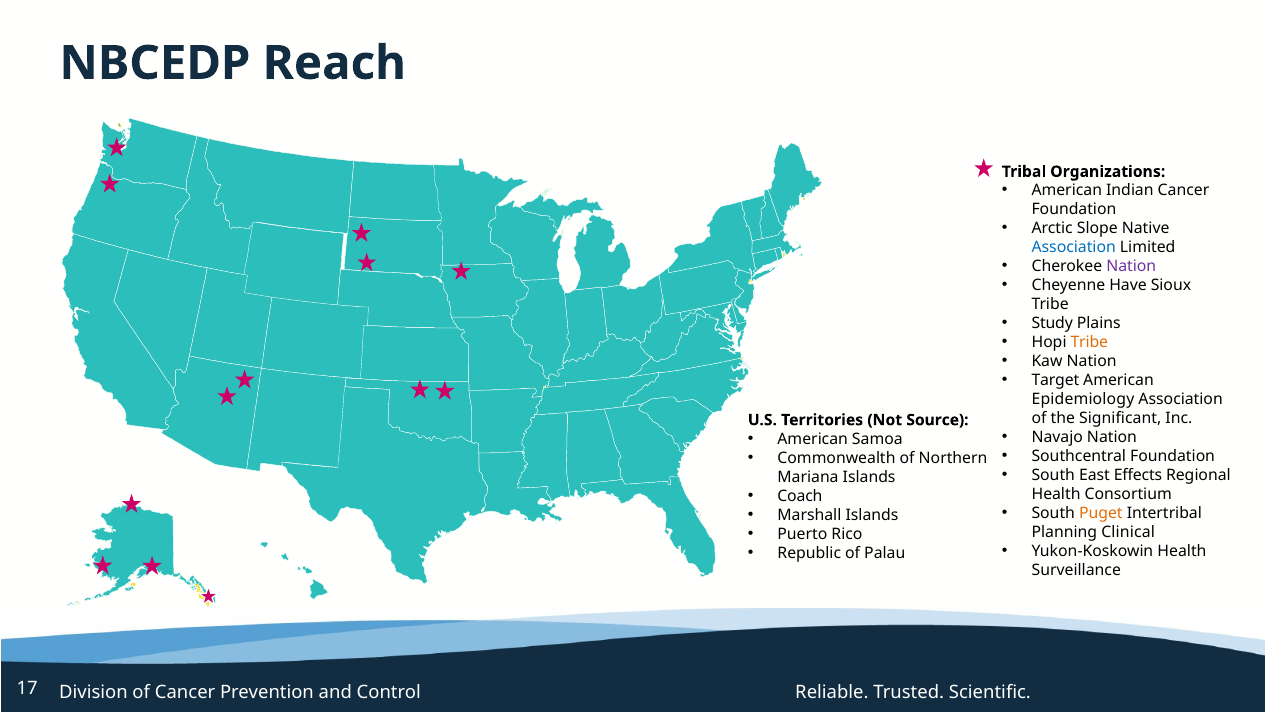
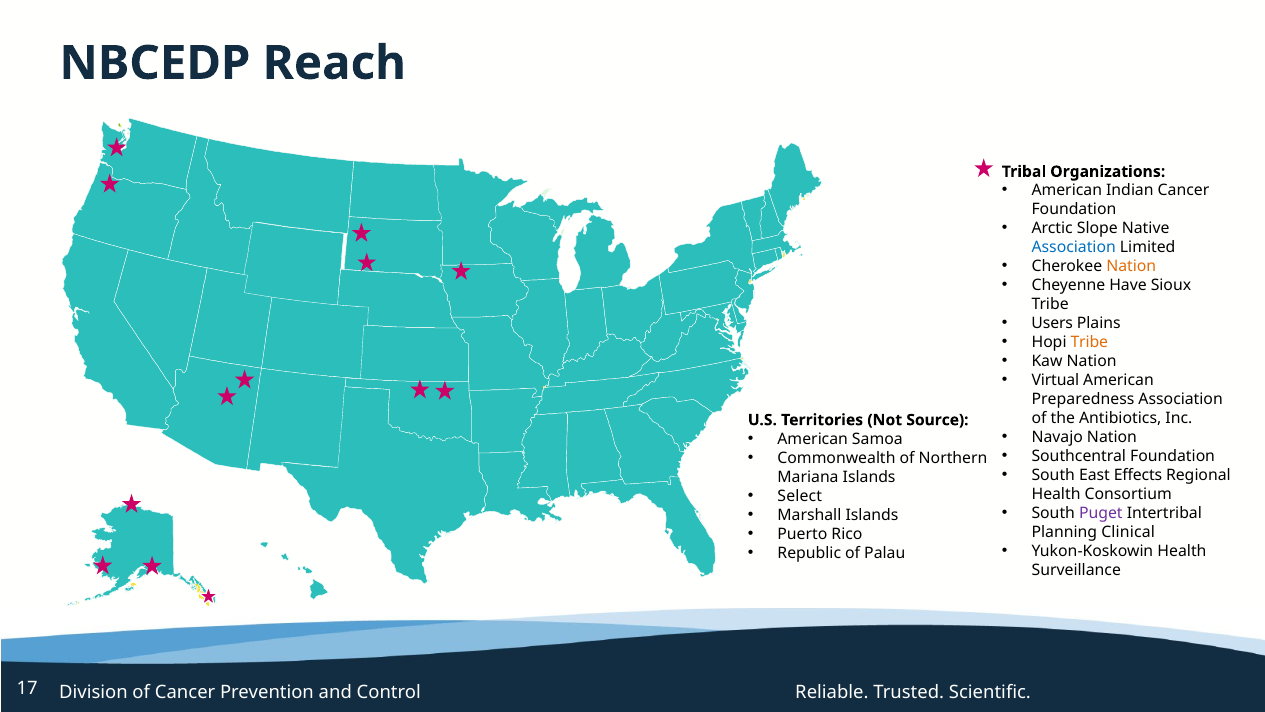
Nation at (1131, 266) colour: purple -> orange
Study: Study -> Users
Target: Target -> Virtual
Epidemiology: Epidemiology -> Preparedness
Significant: Significant -> Antibiotics
Coach: Coach -> Select
Puget colour: orange -> purple
